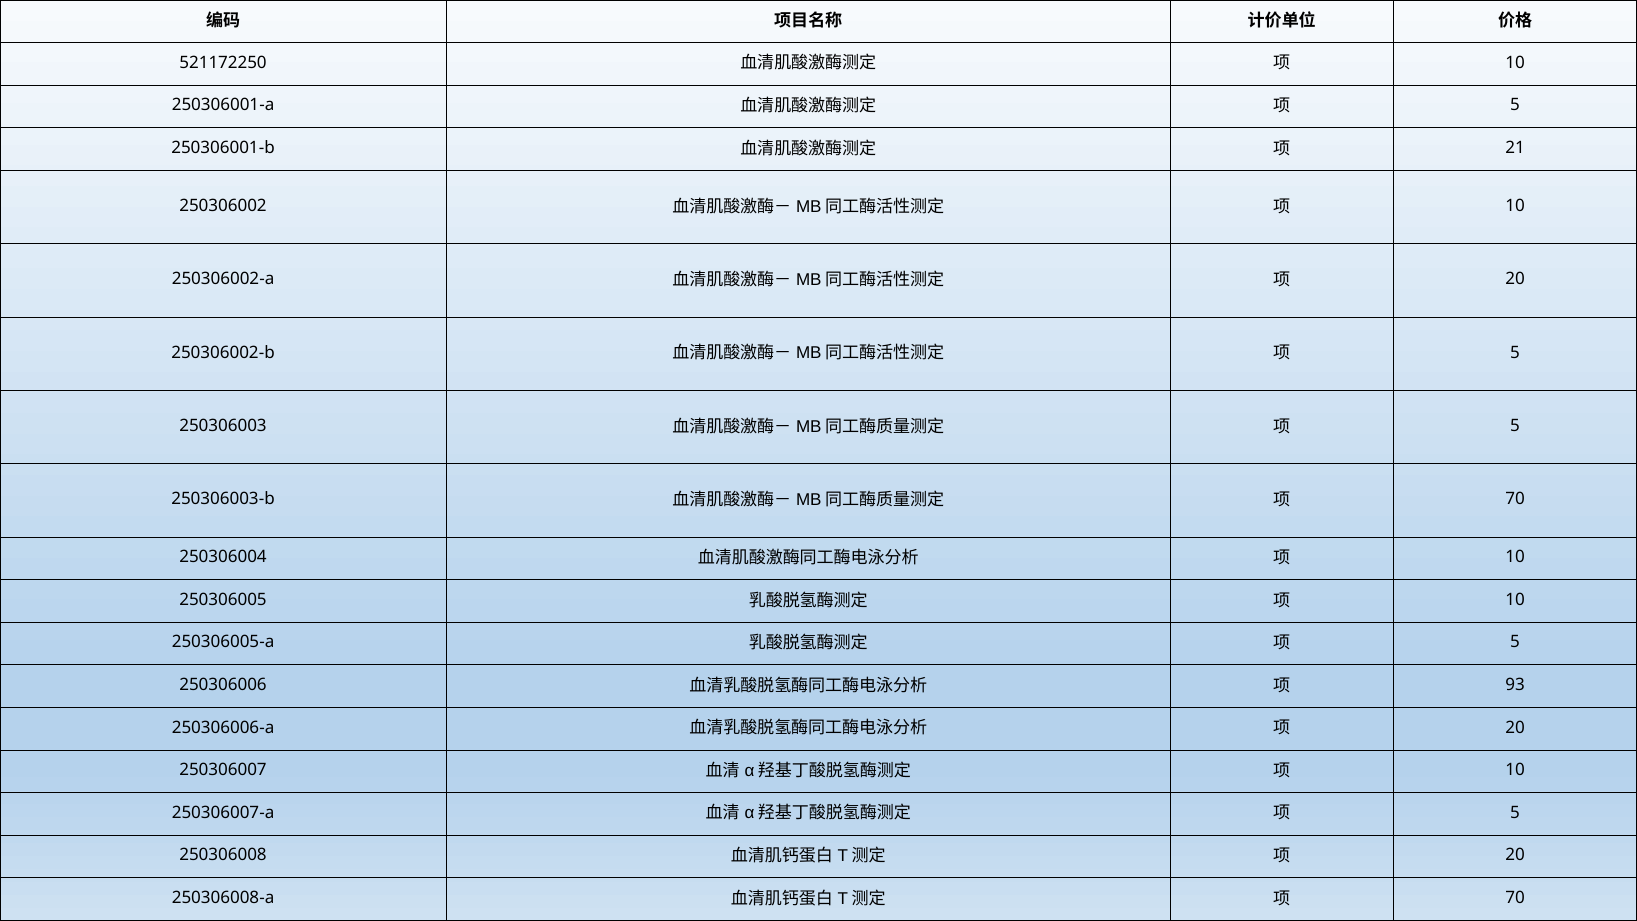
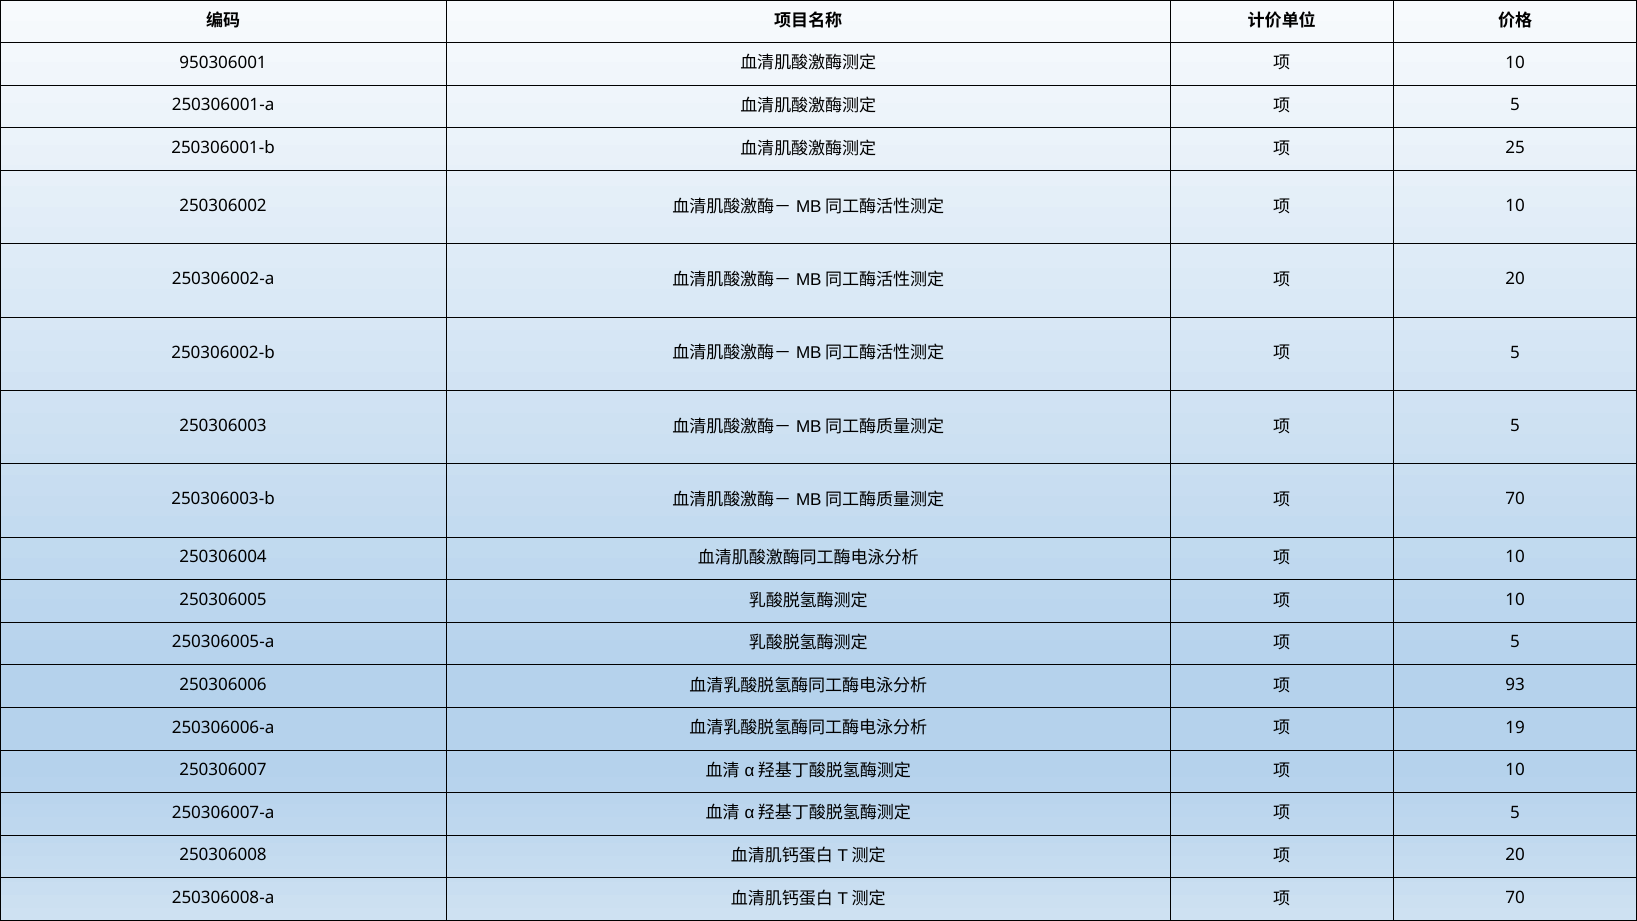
521172250: 521172250 -> 950306001
21: 21 -> 25
20 at (1515, 727): 20 -> 19
